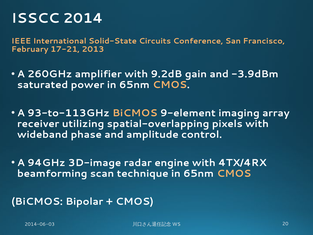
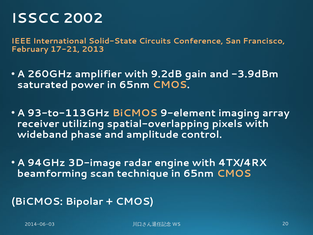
2014: 2014 -> 2002
